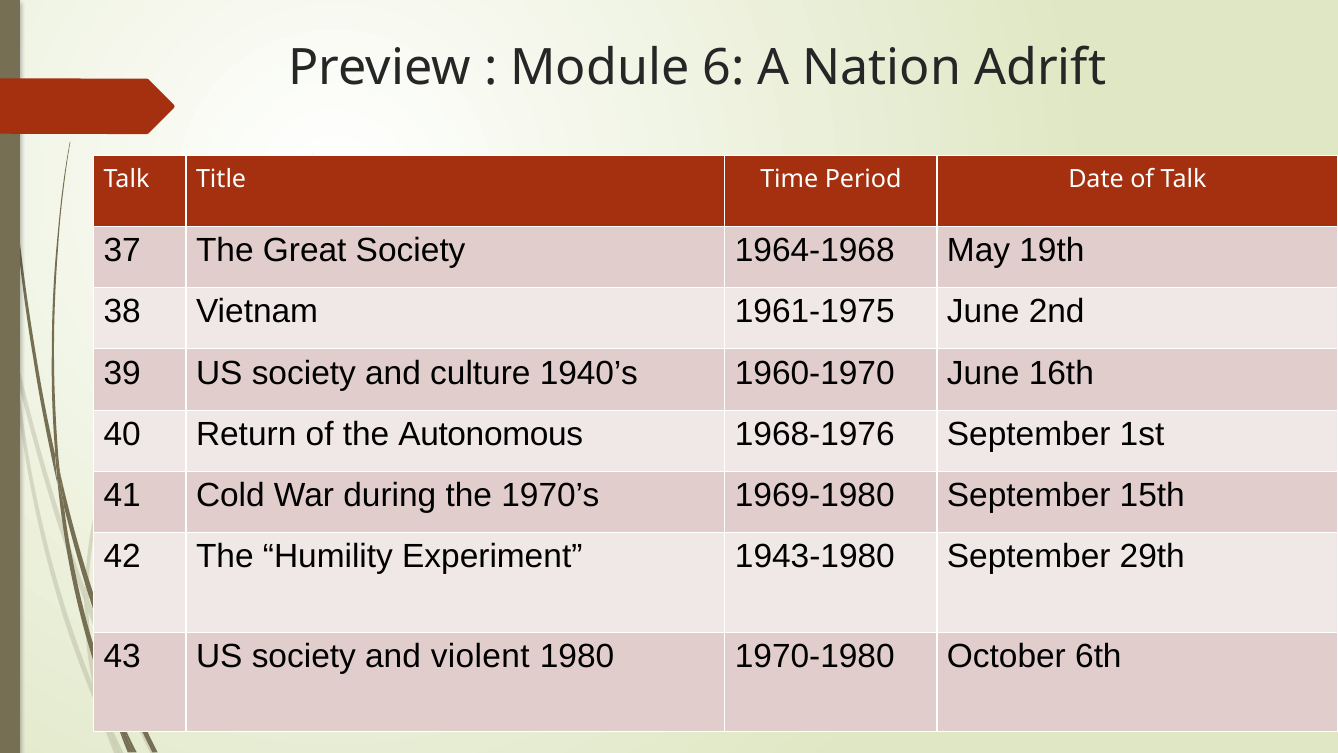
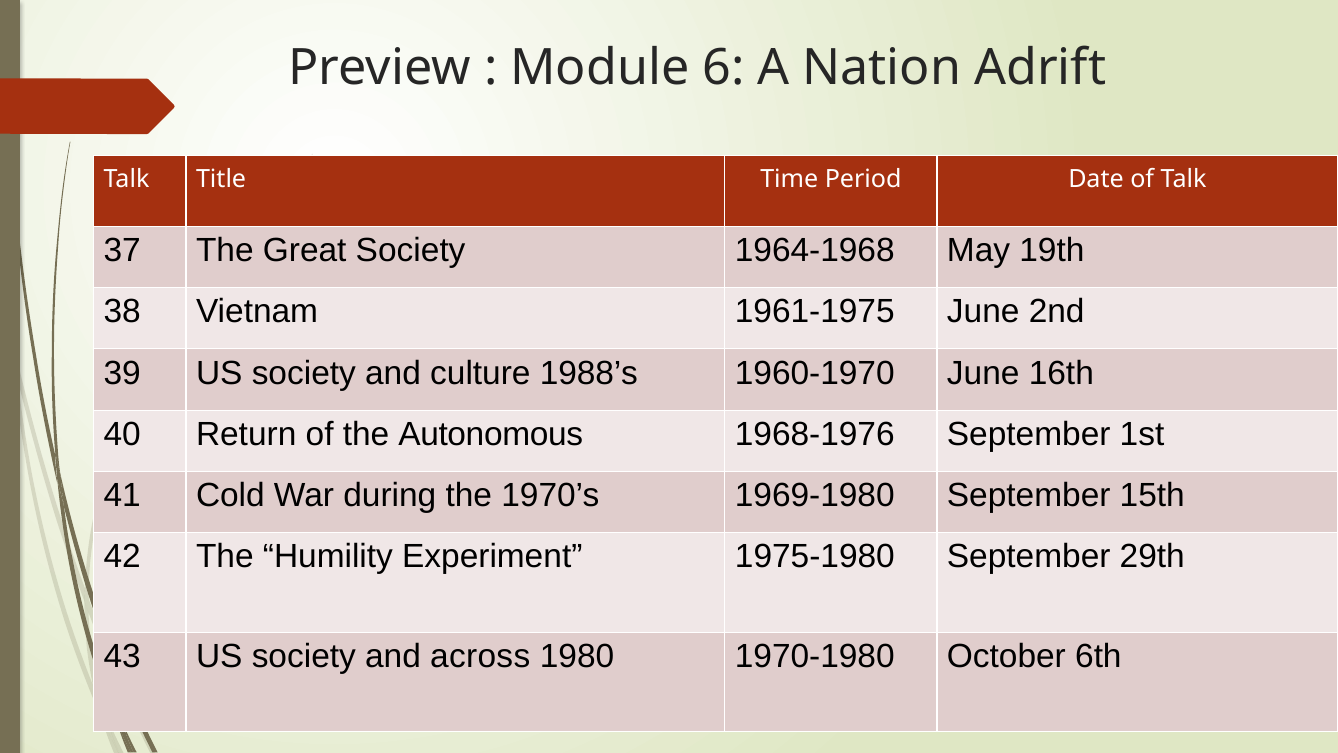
1940’s: 1940’s -> 1988’s
1943-1980: 1943-1980 -> 1975-1980
violent: violent -> across
